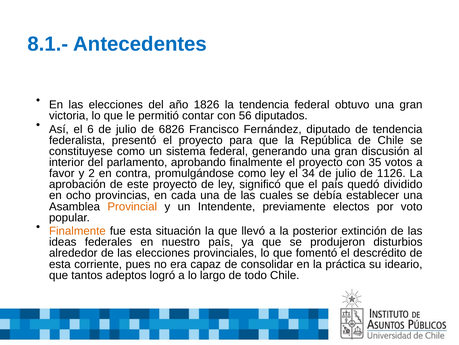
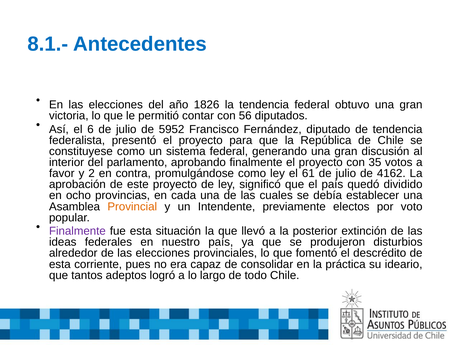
6826: 6826 -> 5952
34: 34 -> 61
1126: 1126 -> 4162
Finalmente at (77, 231) colour: orange -> purple
